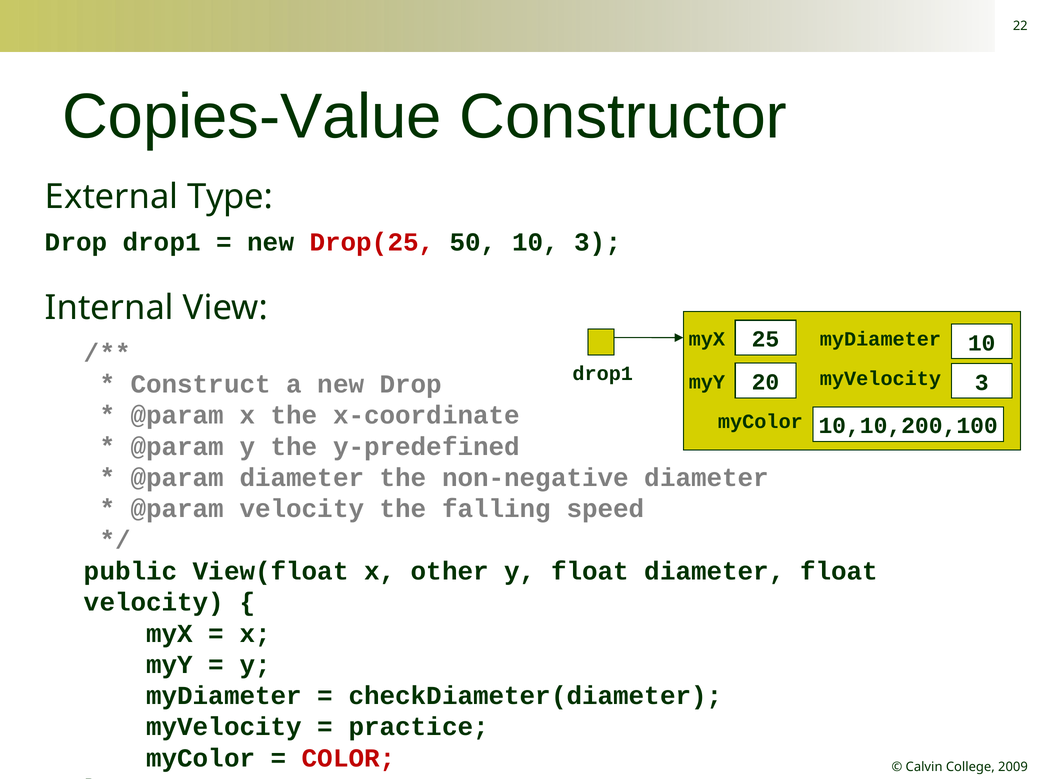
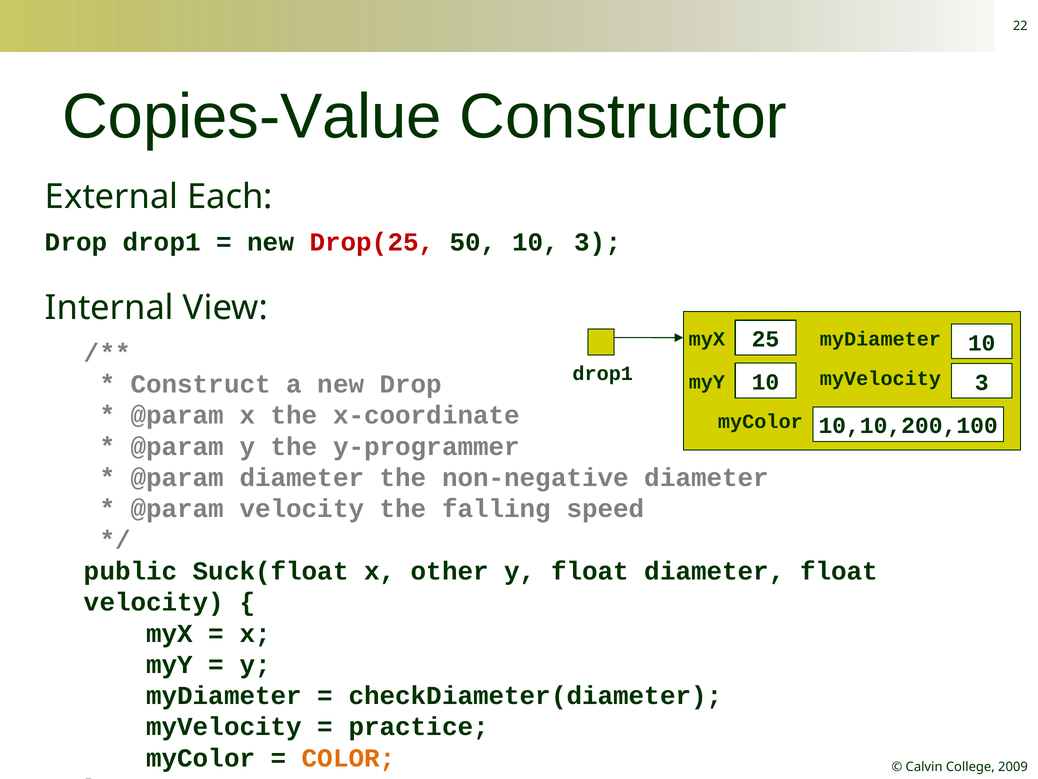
Type: Type -> Each
drop1 20: 20 -> 10
y-predefined: y-predefined -> y-programmer
View(float: View(float -> Suck(float
COLOR colour: red -> orange
